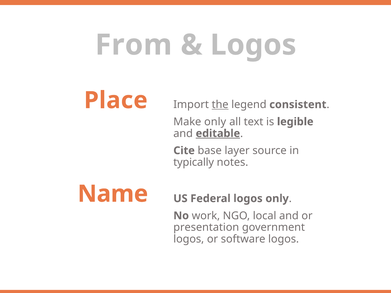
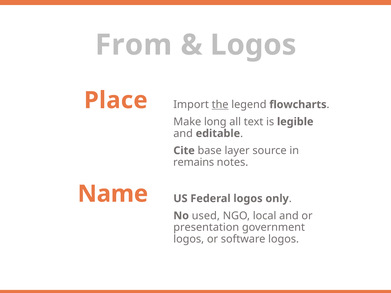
consistent: consistent -> flowcharts
Make only: only -> long
editable underline: present -> none
typically: typically -> remains
work: work -> used
